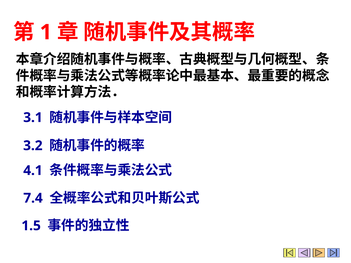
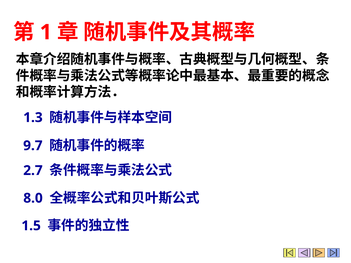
3.1: 3.1 -> 1.3
3.2: 3.2 -> 9.7
4.1: 4.1 -> 2.7
7.4: 7.4 -> 8.0
